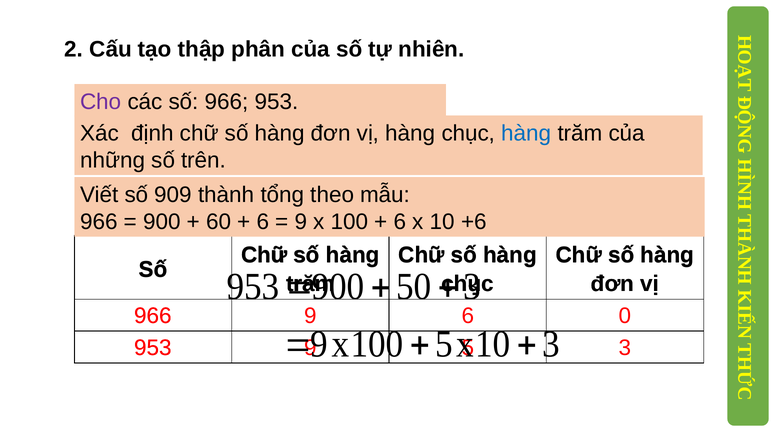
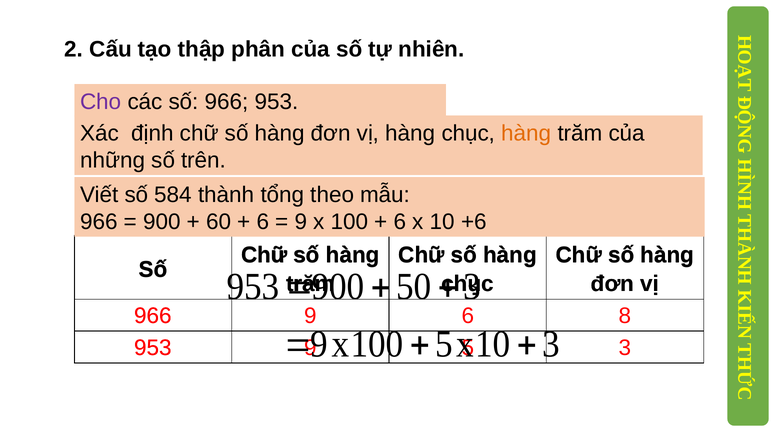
hàng at (526, 134) colour: blue -> orange
909: 909 -> 584
0: 0 -> 8
